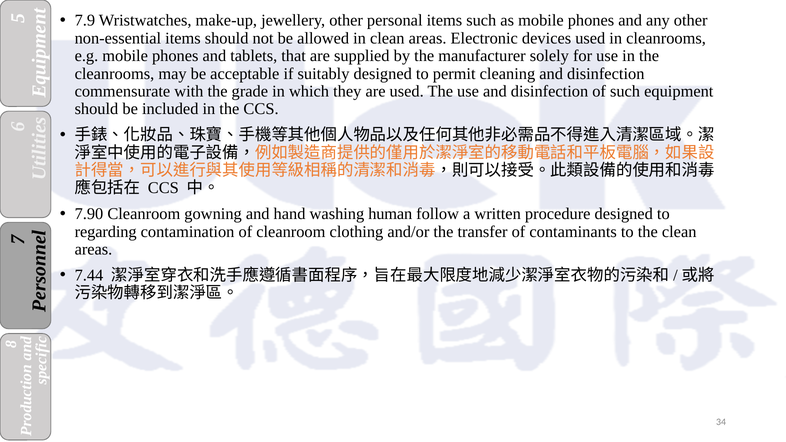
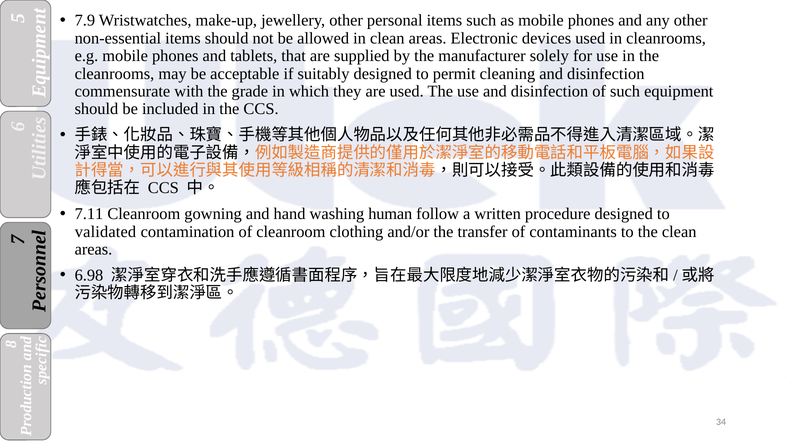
7.90: 7.90 -> 7.11
regarding: regarding -> validated
7.44: 7.44 -> 6.98
